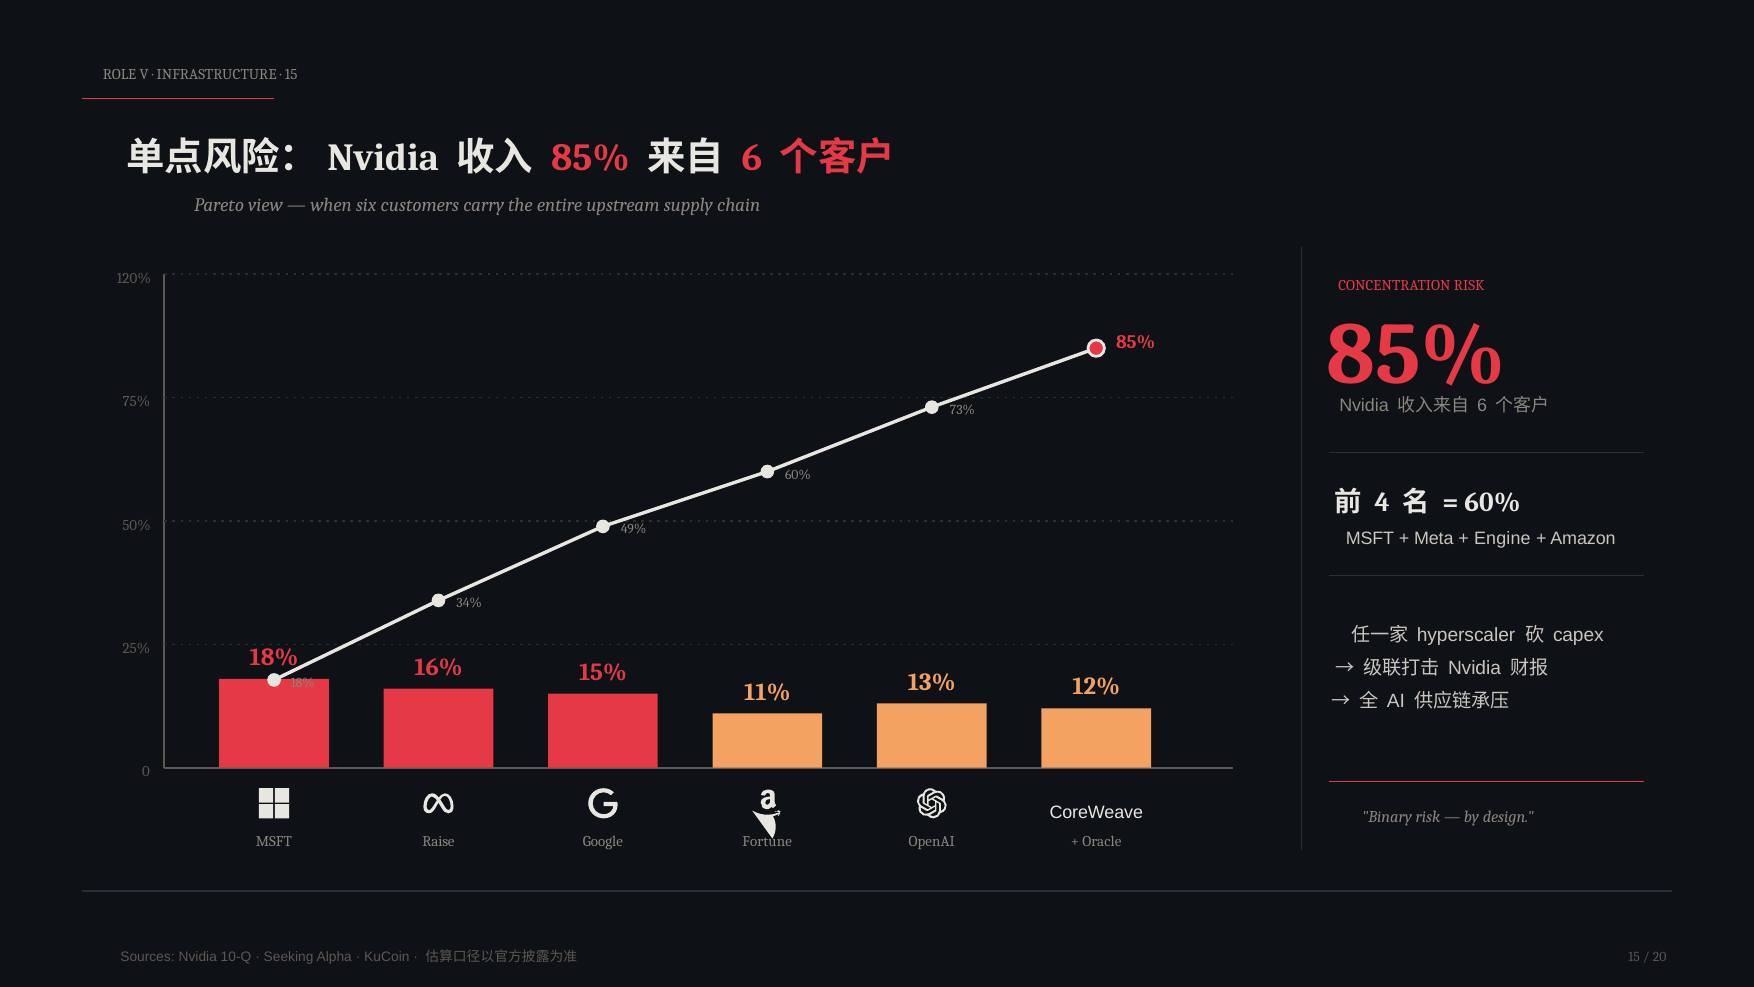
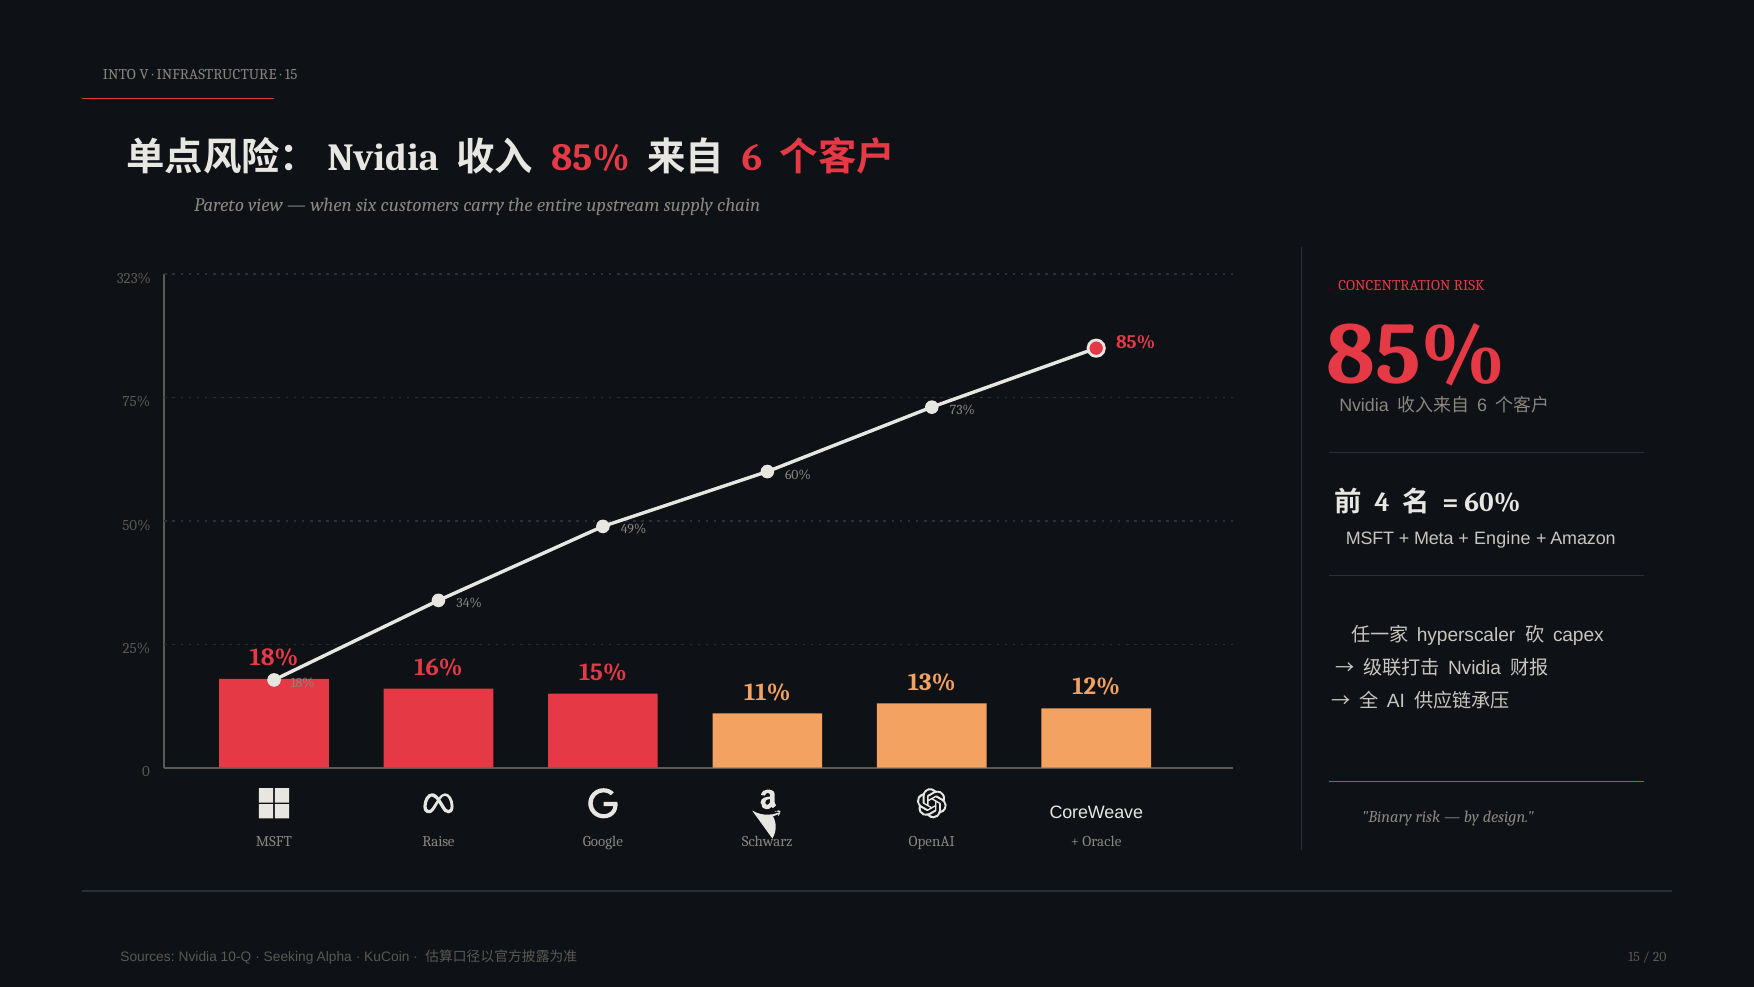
ROLE: ROLE -> INTO
120%: 120% -> 323%
Fortune: Fortune -> Schwarz
